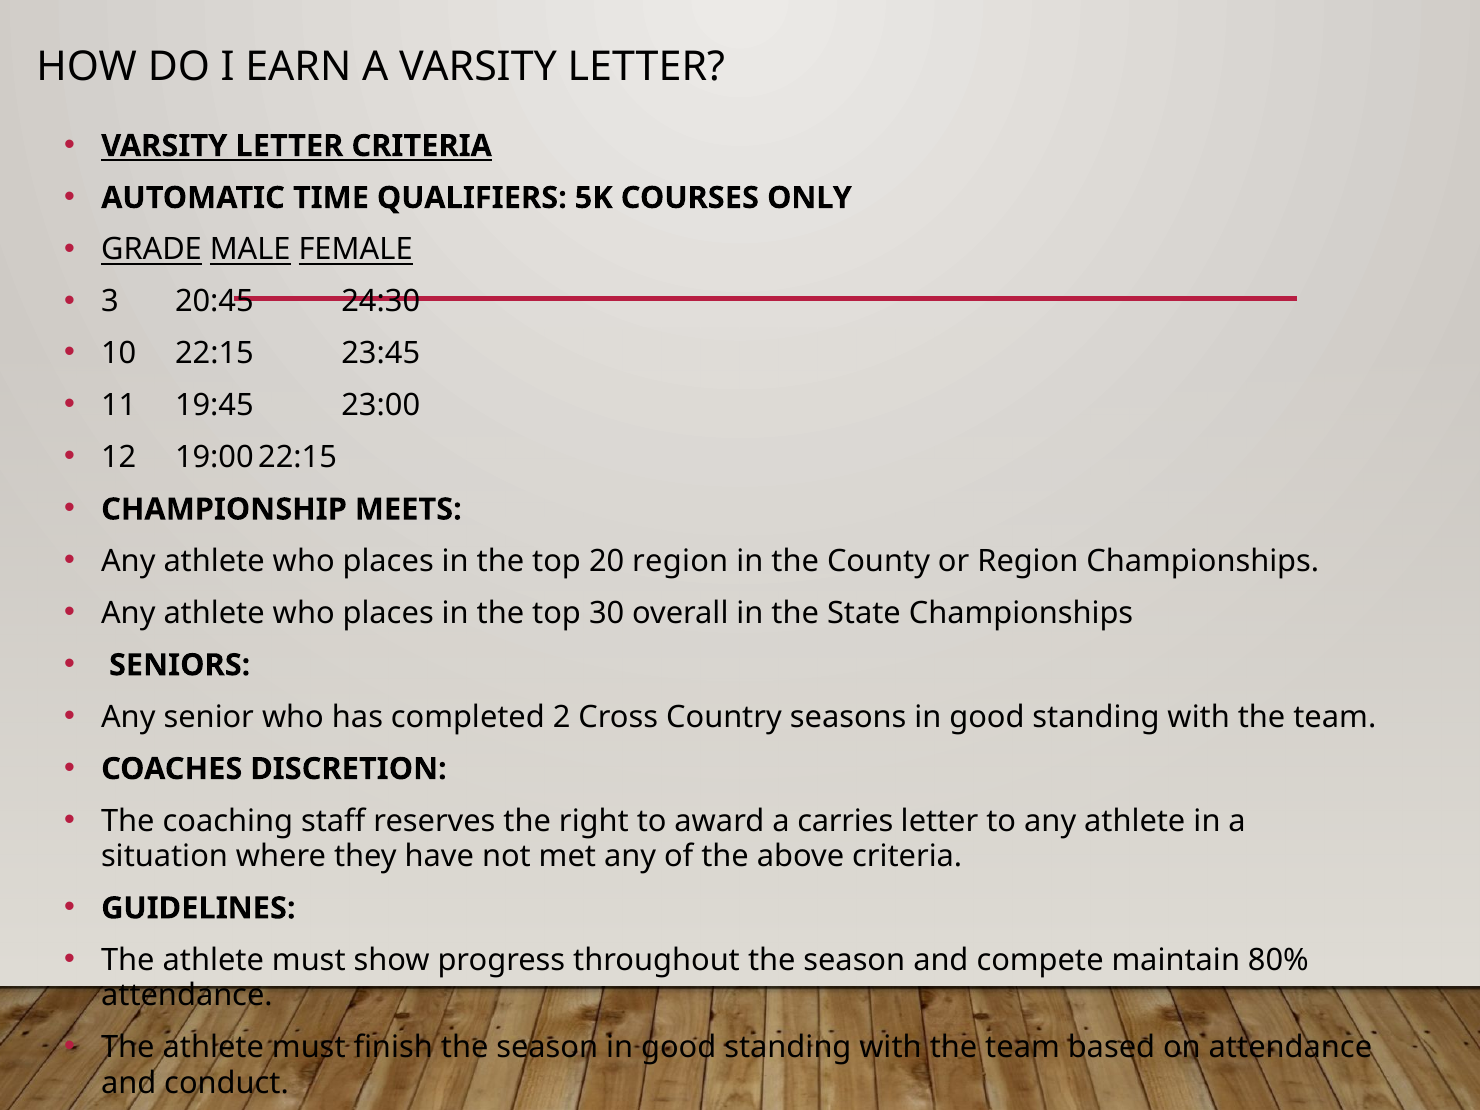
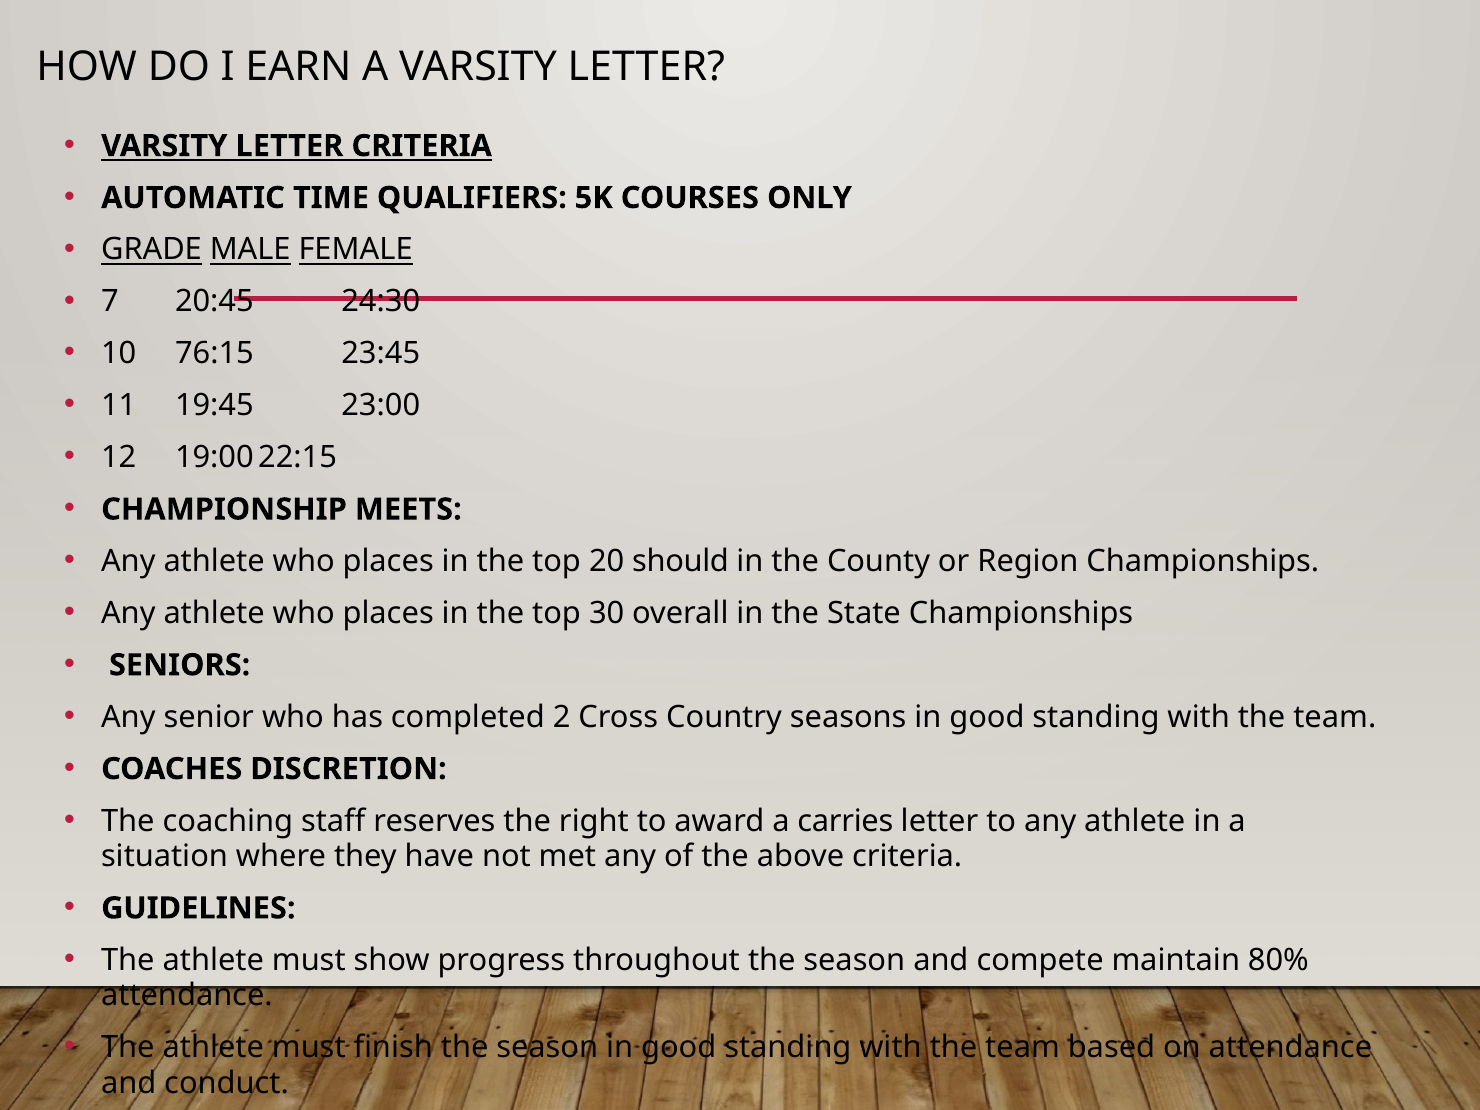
3: 3 -> 7
22:15: 22:15 -> 76:15
20 region: region -> should
